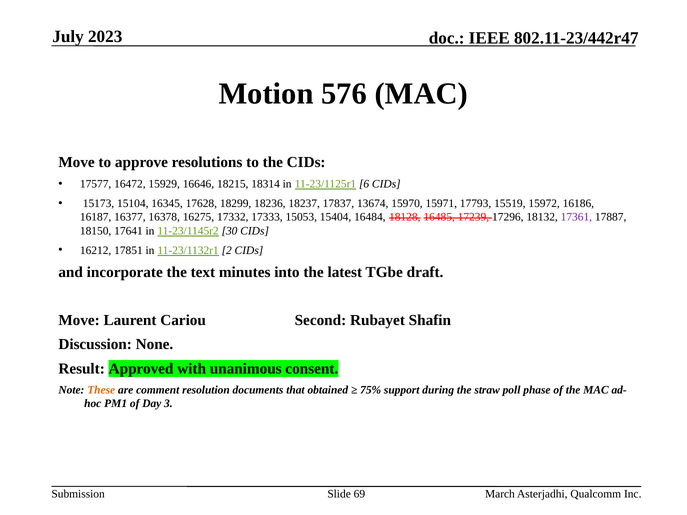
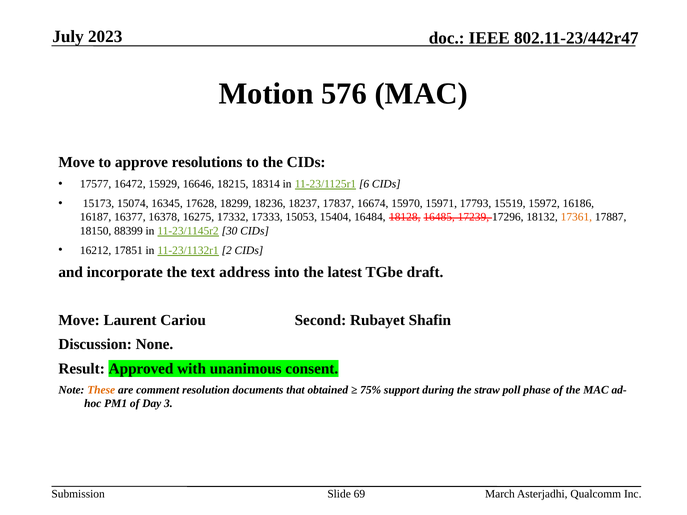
15104: 15104 -> 15074
13674: 13674 -> 16674
17361 colour: purple -> orange
17641: 17641 -> 88399
minutes: minutes -> address
